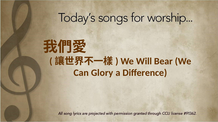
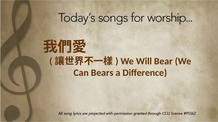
Glory: Glory -> Bears
